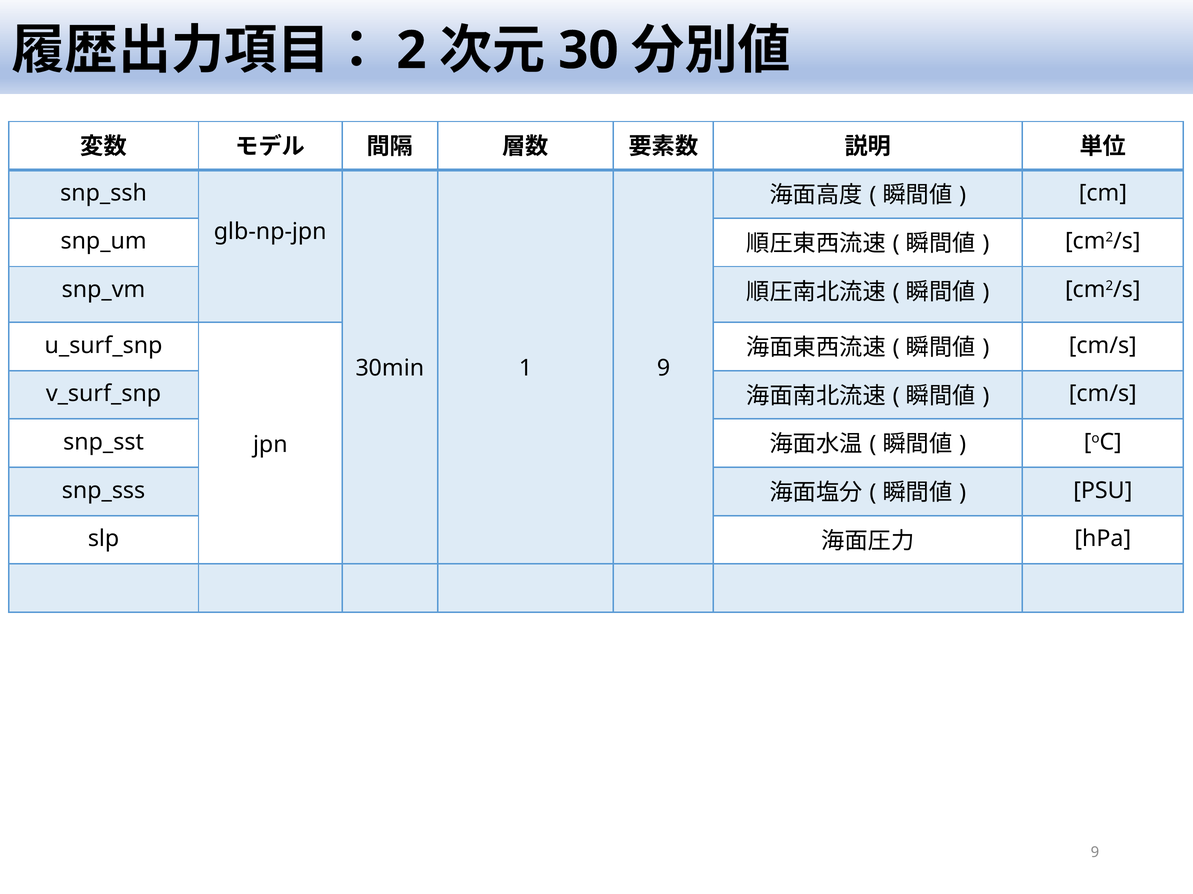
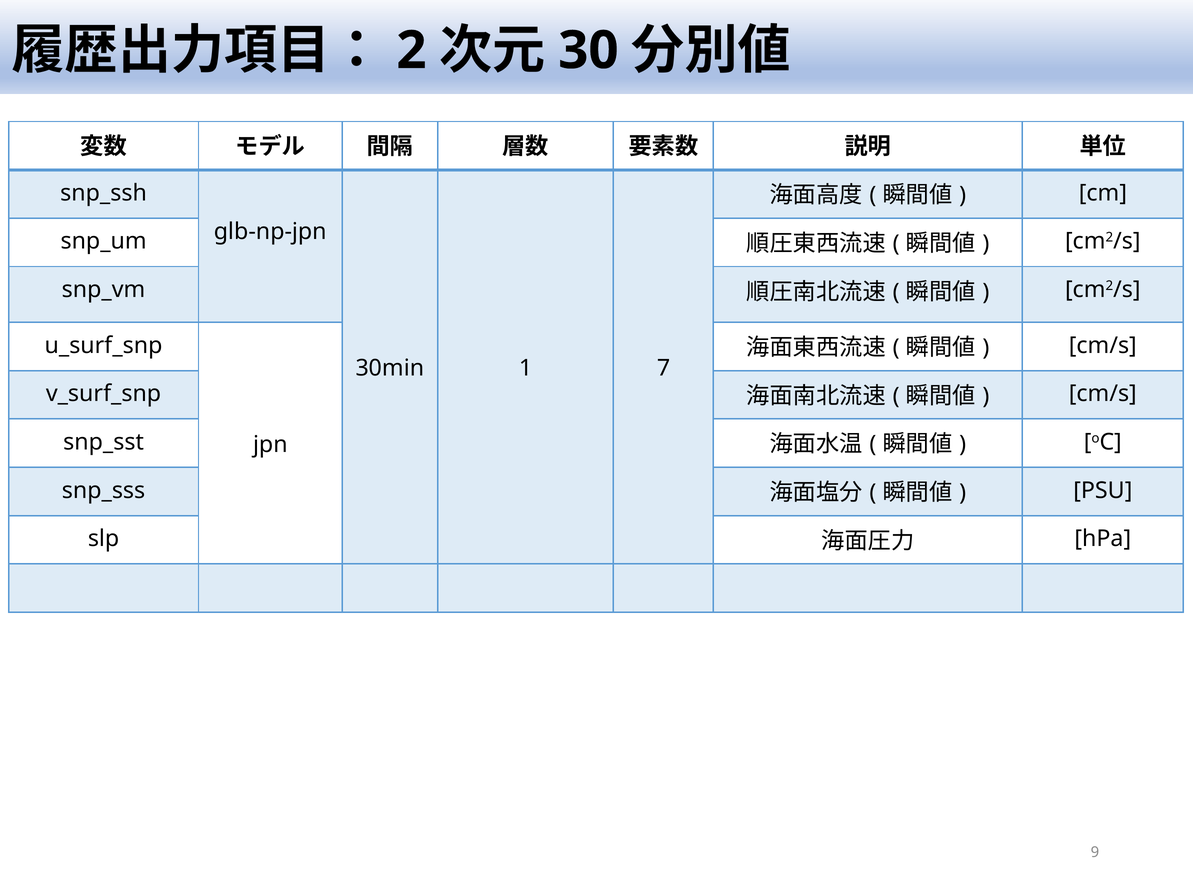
1 9: 9 -> 7
